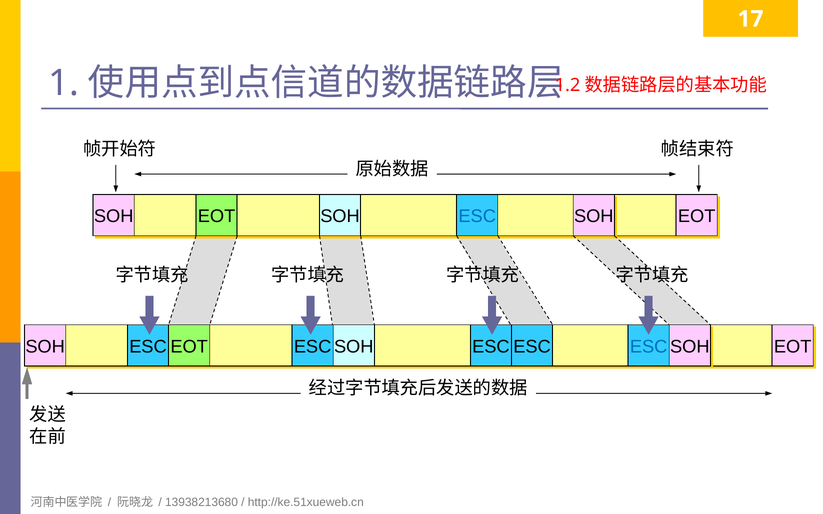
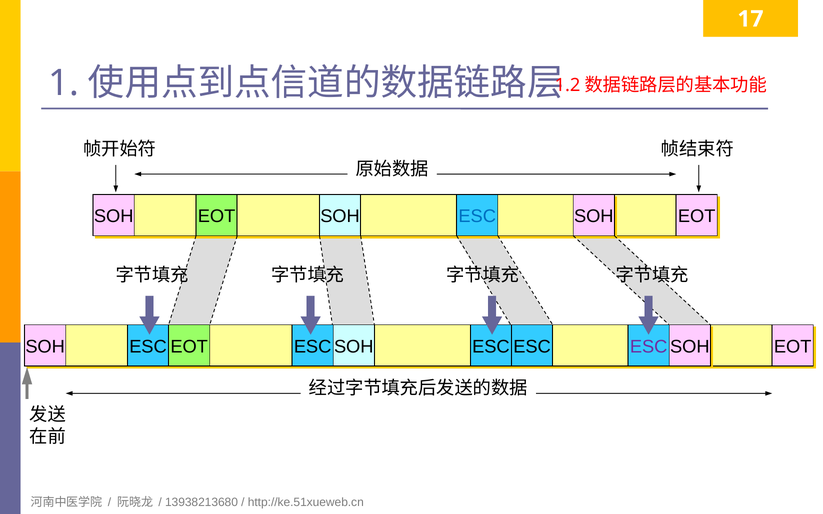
ESC at (649, 347) colour: blue -> purple
